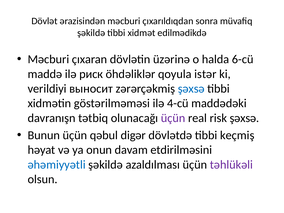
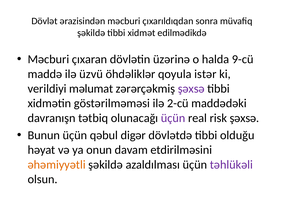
6-cü: 6-cü -> 9-cü
риск: риск -> üzvü
выносит: выносит -> məlumat
şəxsə at (191, 89) colour: blue -> purple
4-cü: 4-cü -> 2-cü
keçmiş: keçmiş -> olduğu
əhəmiyyətli colour: blue -> orange
